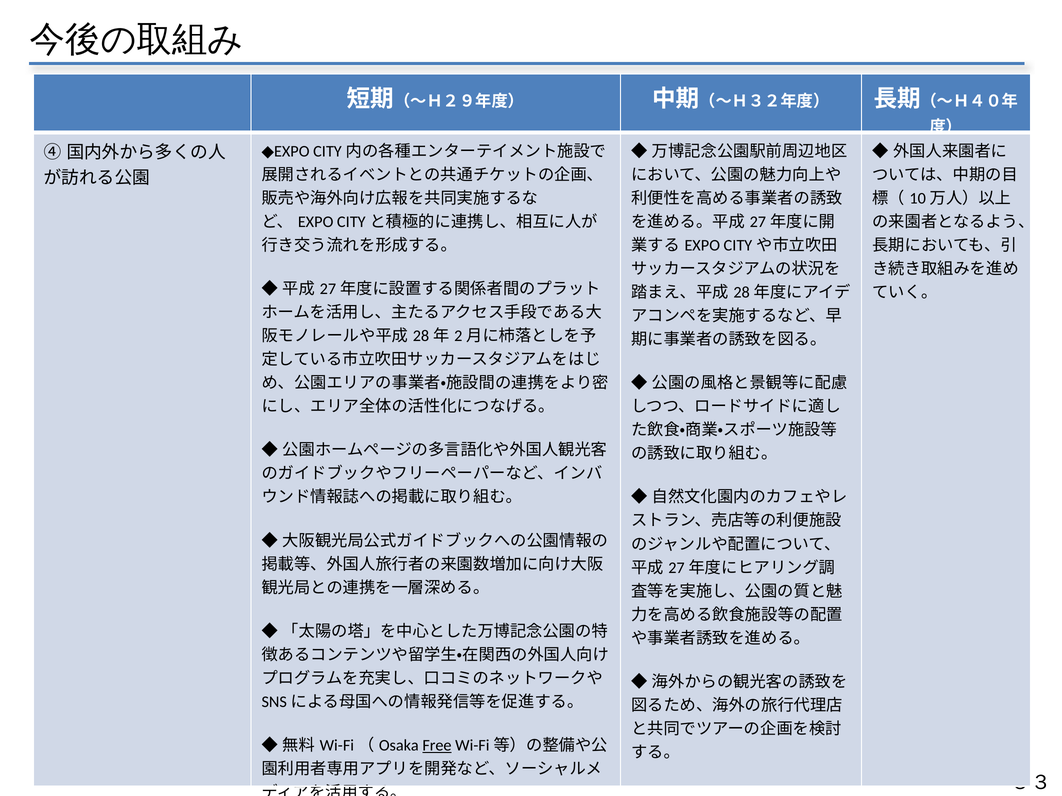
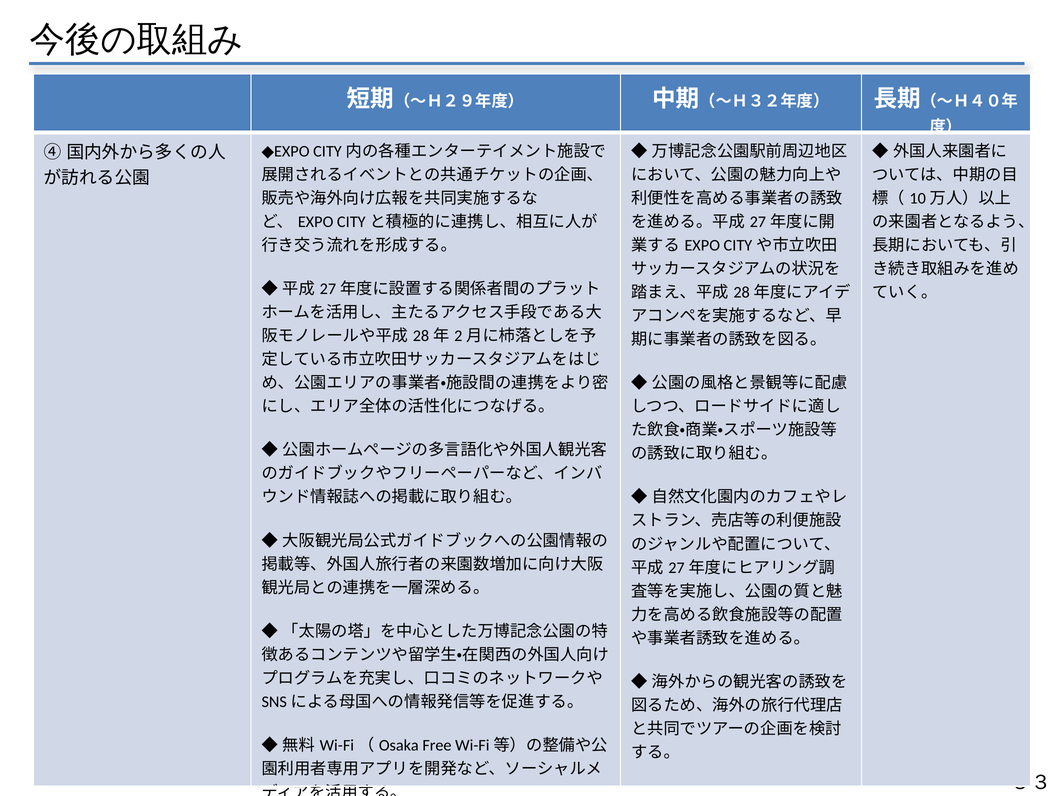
Free underline: present -> none
